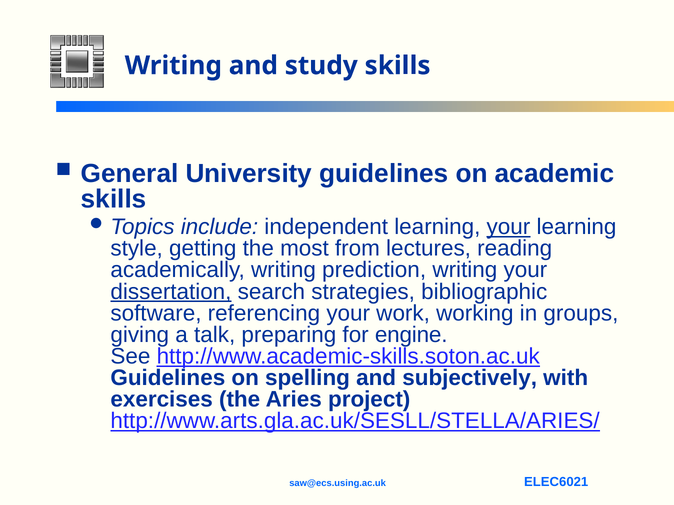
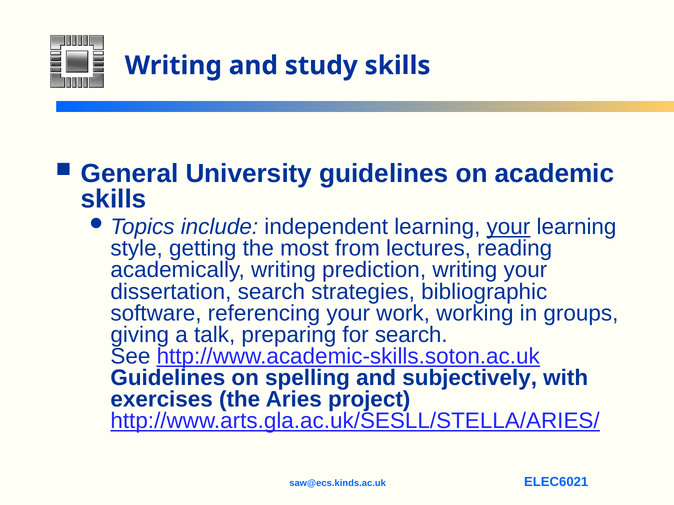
dissertation underline: present -> none
for engine: engine -> search
saw@ecs.using.ac.uk: saw@ecs.using.ac.uk -> saw@ecs.kinds.ac.uk
